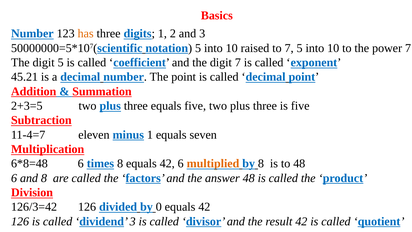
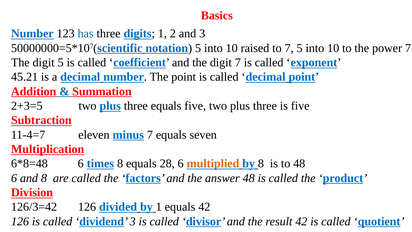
has colour: orange -> blue
minus 1: 1 -> 7
8 equals 42: 42 -> 28
by 0: 0 -> 1
